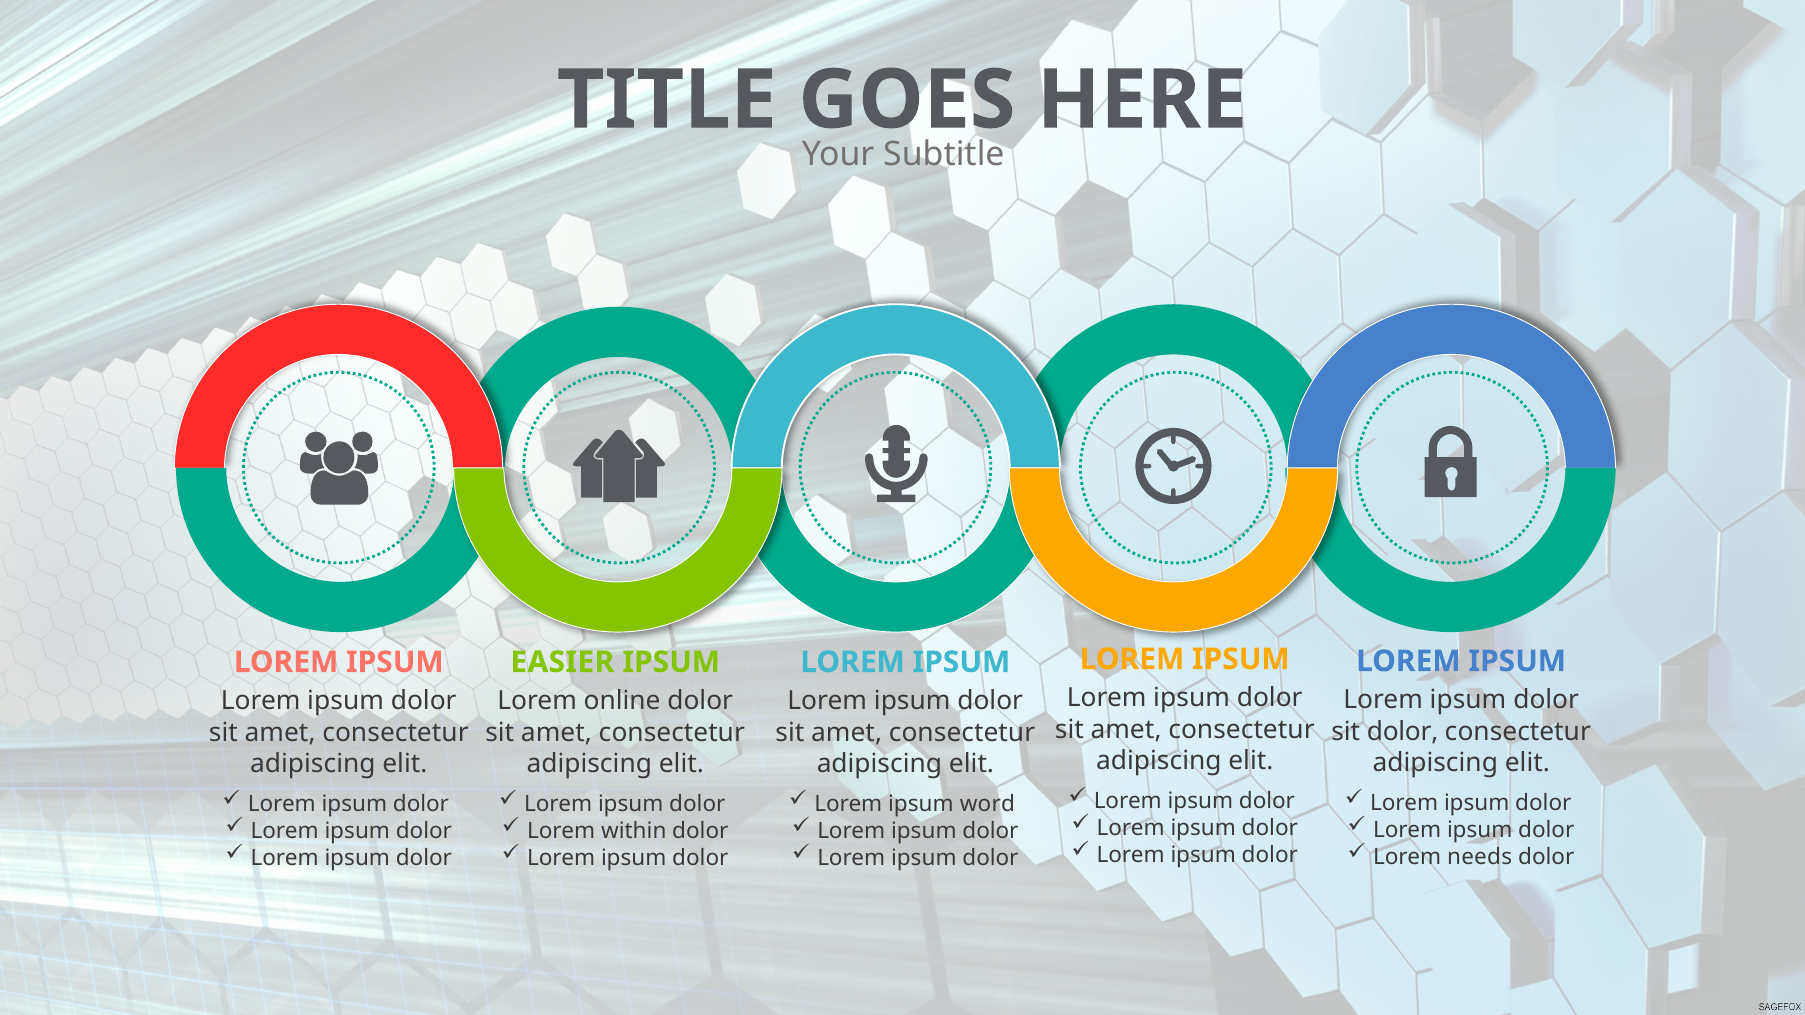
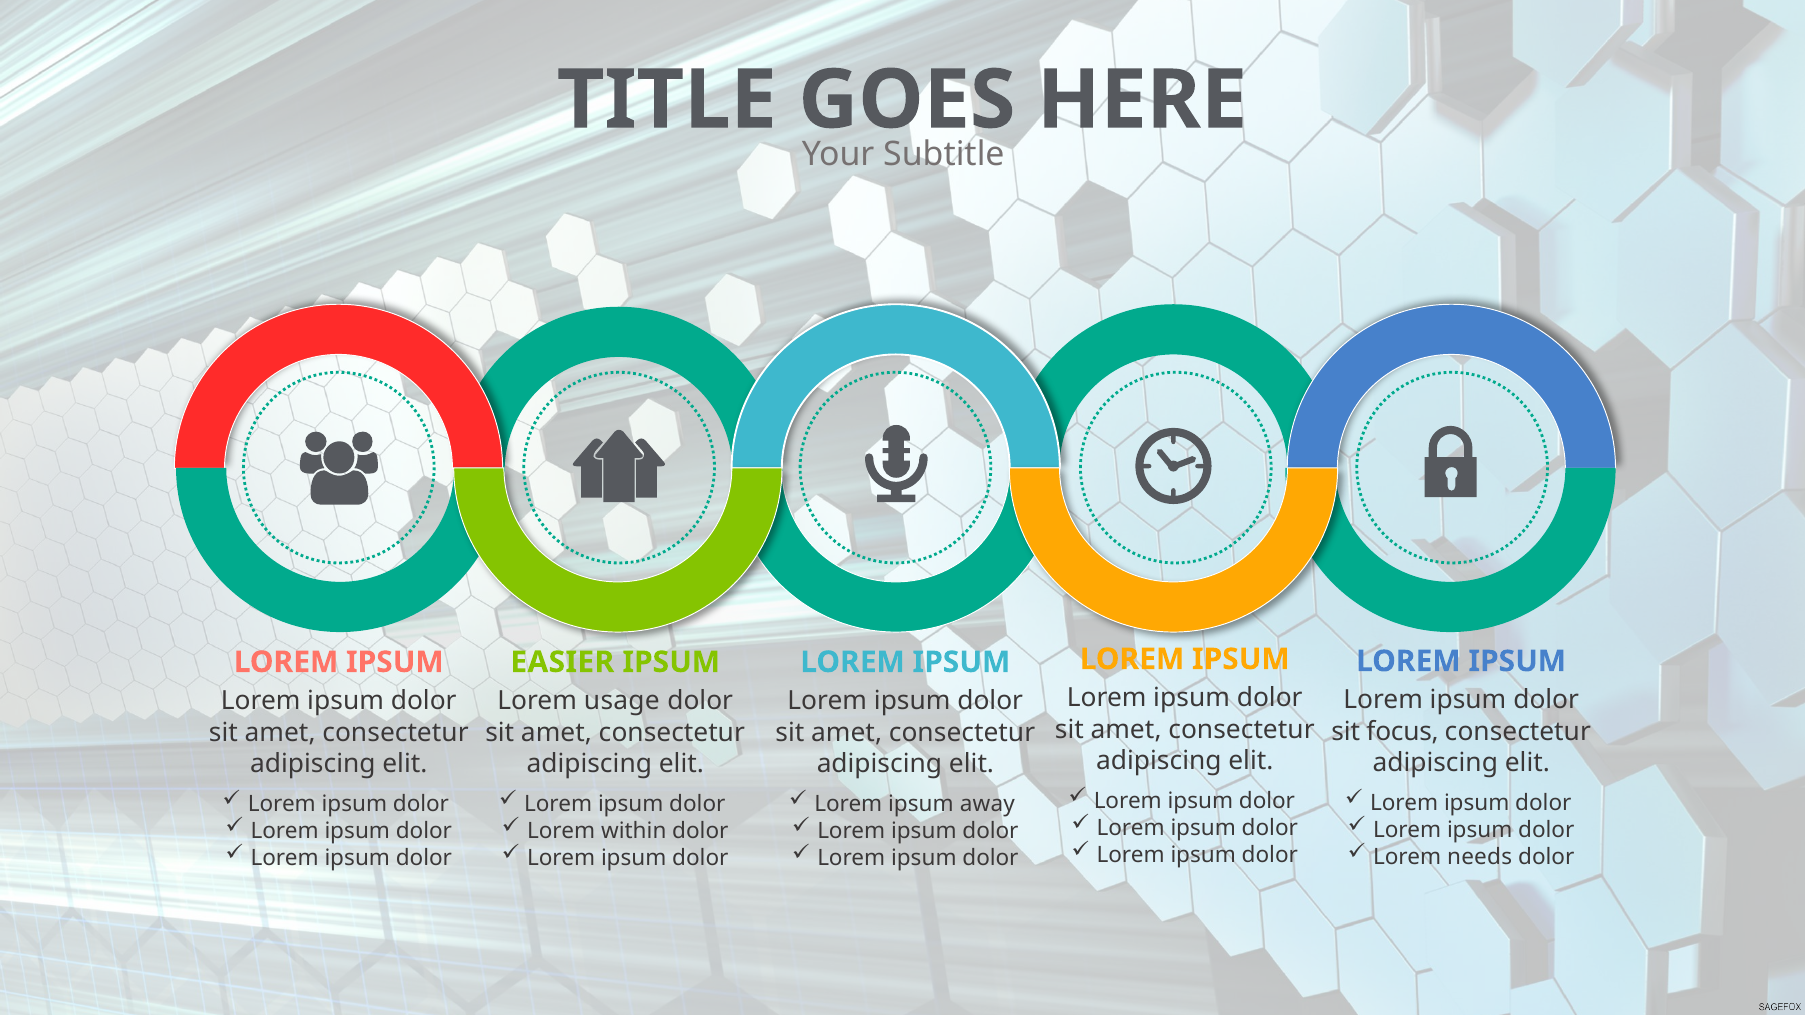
online: online -> usage
sit dolor: dolor -> focus
word: word -> away
